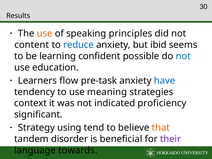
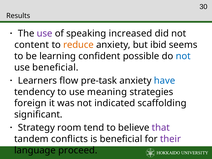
use at (45, 33) colour: orange -> purple
principles: principles -> increased
reduce colour: blue -> orange
use education: education -> beneficial
context: context -> foreign
proficiency: proficiency -> scaffolding
using: using -> room
that colour: orange -> purple
disorder: disorder -> conflicts
towards: towards -> proceed
